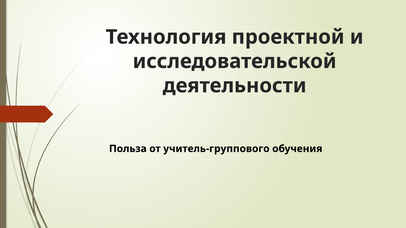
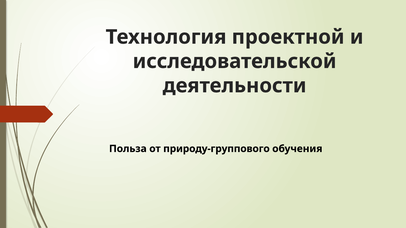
учитель-группового: учитель-группового -> природу-группового
